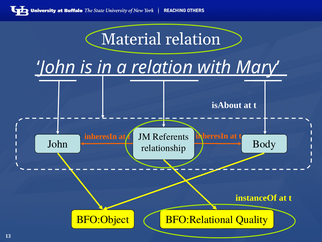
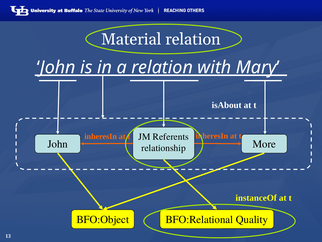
Body: Body -> More
